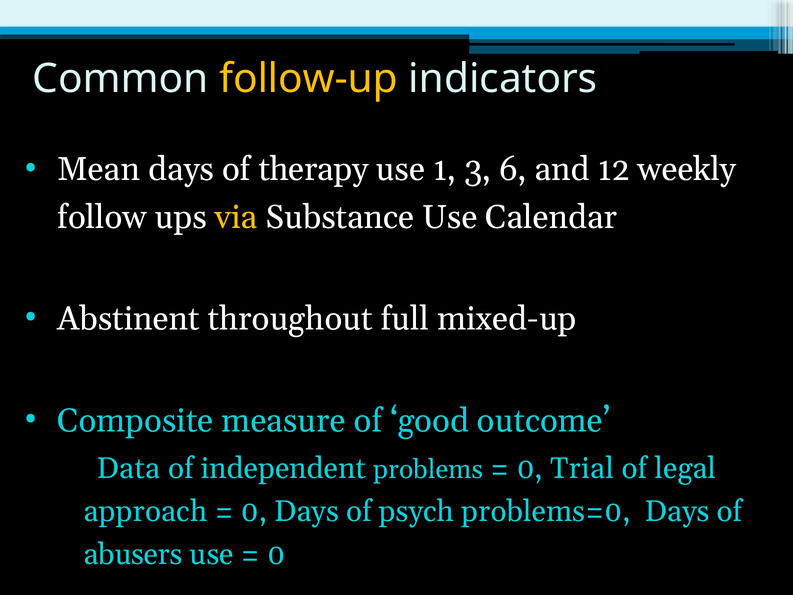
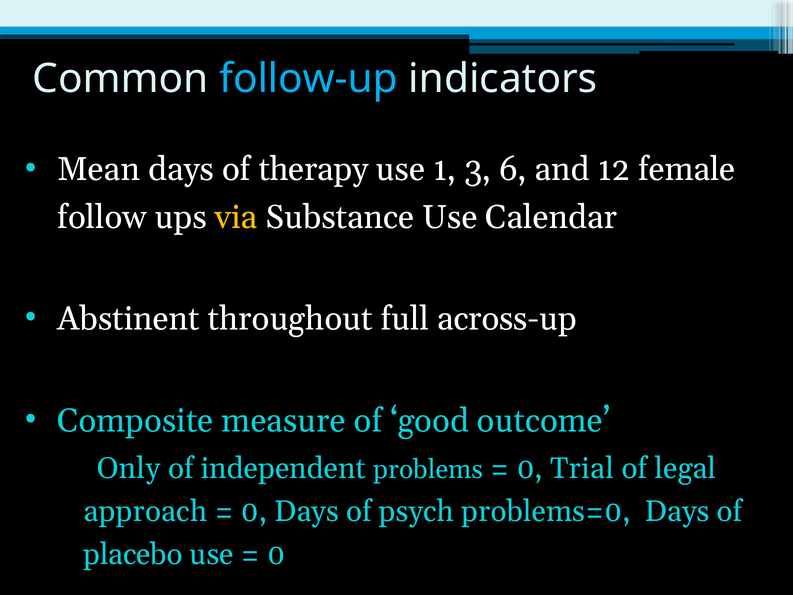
follow-up colour: yellow -> light blue
weekly: weekly -> female
mixed-up: mixed-up -> across-up
Data: Data -> Only
abusers: abusers -> placebo
